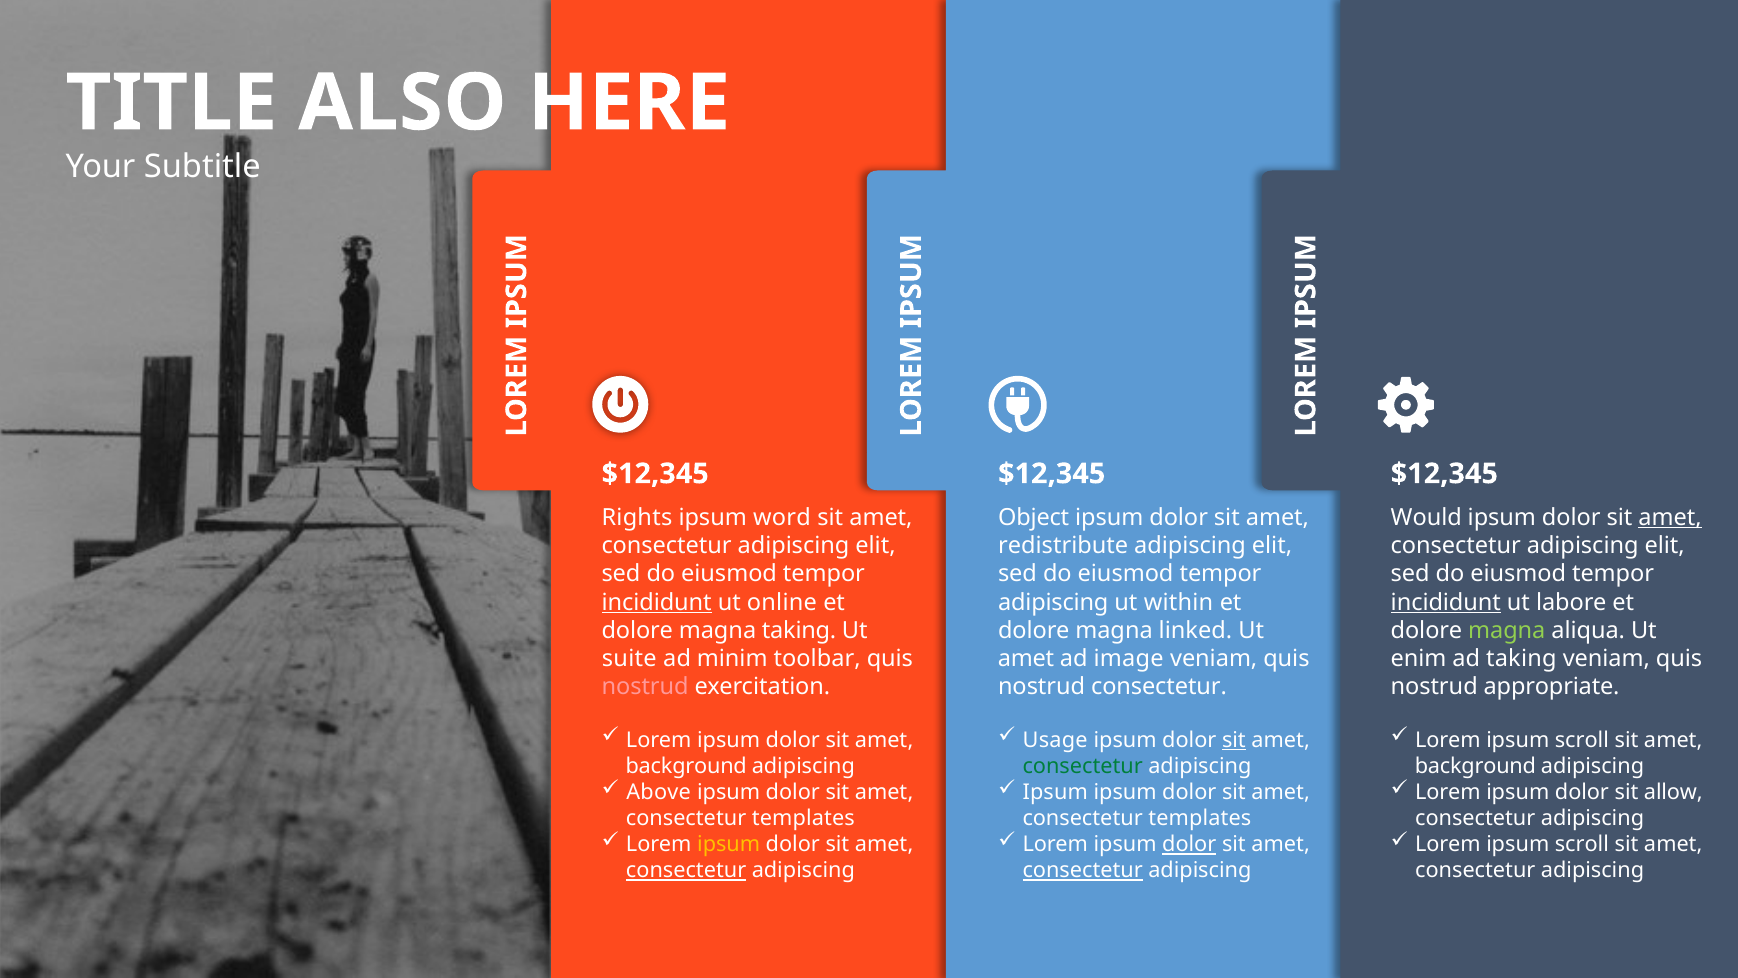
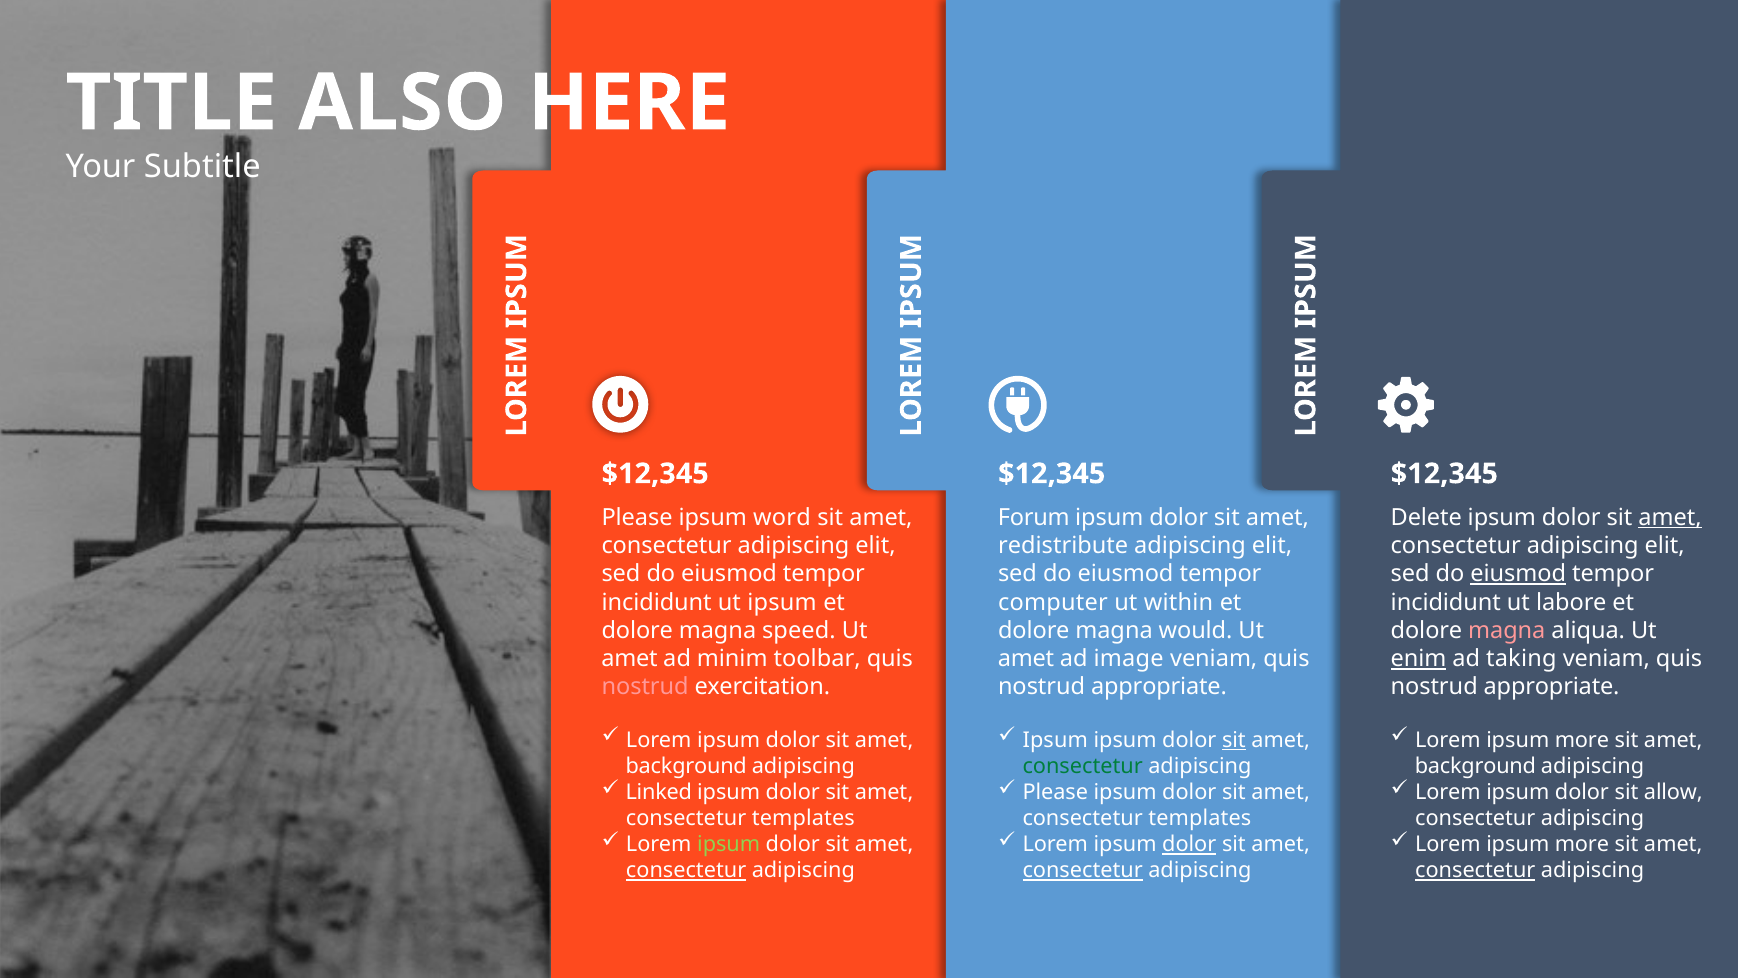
Rights at (637, 517): Rights -> Please
Object: Object -> Forum
Would: Would -> Delete
eiusmod at (1518, 574) underline: none -> present
incididunt at (657, 602) underline: present -> none
ut online: online -> ipsum
adipiscing at (1053, 602): adipiscing -> computer
incididunt at (1446, 602) underline: present -> none
magna taking: taking -> speed
linked: linked -> would
magna at (1507, 630) colour: light green -> pink
suite at (629, 659): suite -> amet
enim underline: none -> present
consectetur at (1159, 687): consectetur -> appropriate
Usage at (1055, 740): Usage -> Ipsum
scroll at (1582, 740): scroll -> more
Above: Above -> Linked
Ipsum at (1055, 792): Ipsum -> Please
ipsum at (729, 844) colour: yellow -> light green
scroll at (1582, 844): scroll -> more
consectetur at (1475, 870) underline: none -> present
